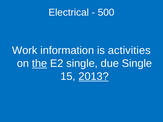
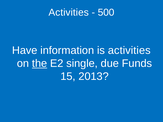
Electrical at (69, 12): Electrical -> Activities
Work: Work -> Have
due Single: Single -> Funds
2013 underline: present -> none
